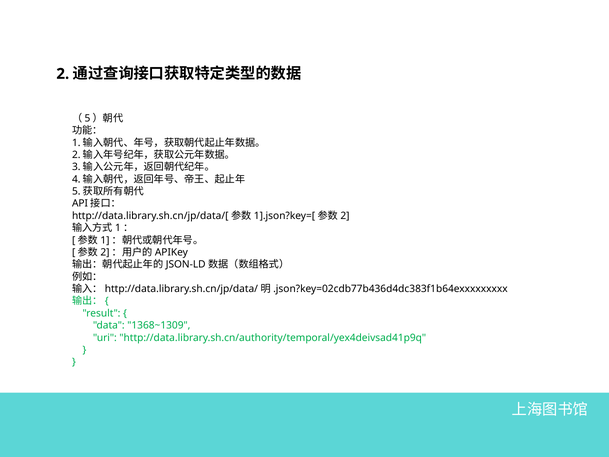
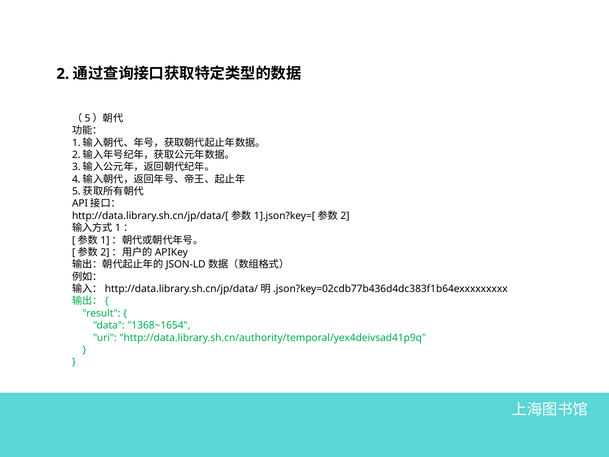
1368~1309: 1368~1309 -> 1368~1654
